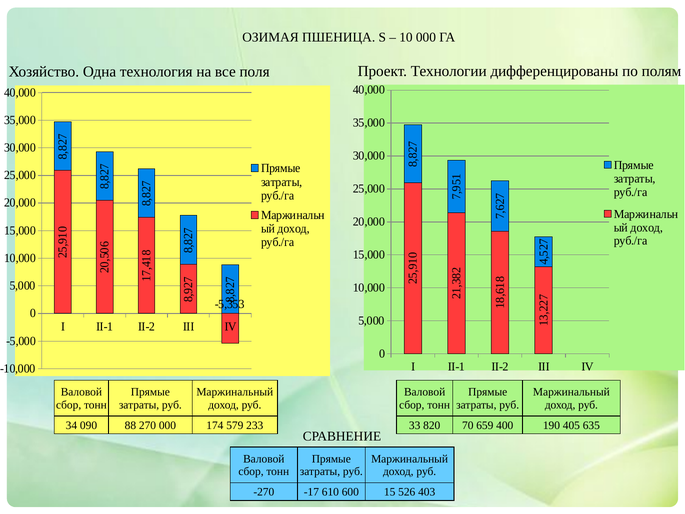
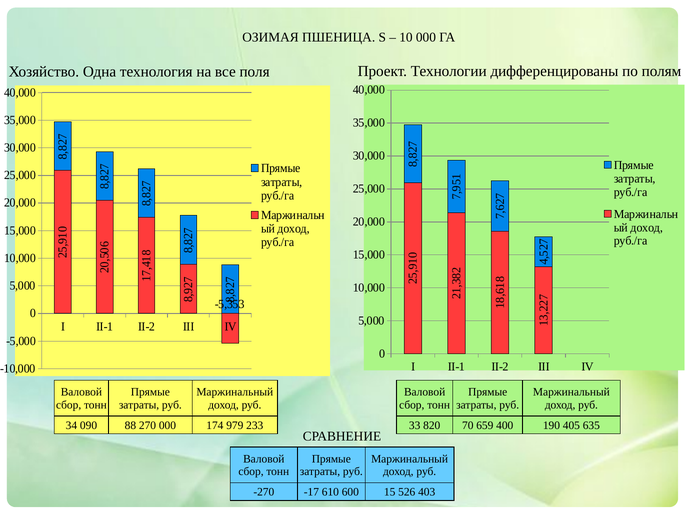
579: 579 -> 979
